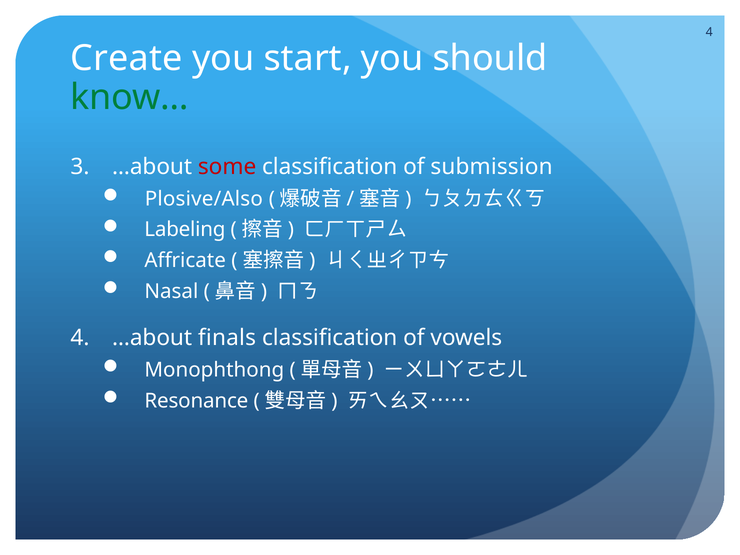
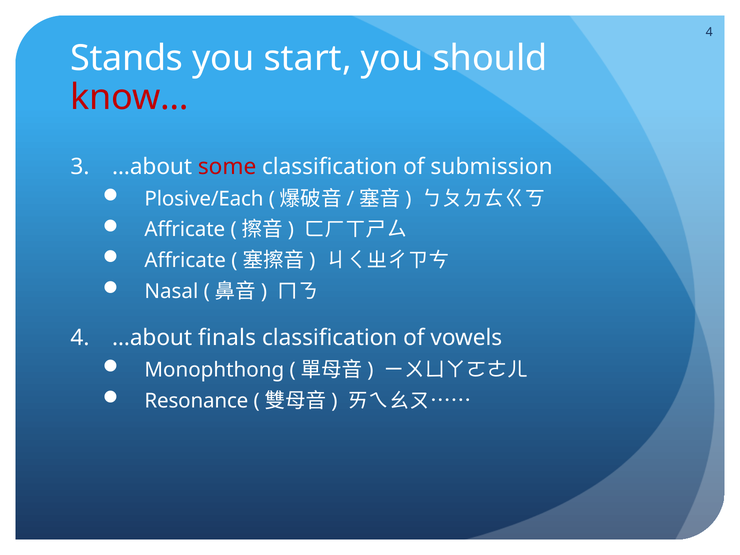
Create: Create -> Stands
know… colour: green -> red
Plosive/Also: Plosive/Also -> Plosive/Each
Labeling at (185, 230): Labeling -> Affricate
